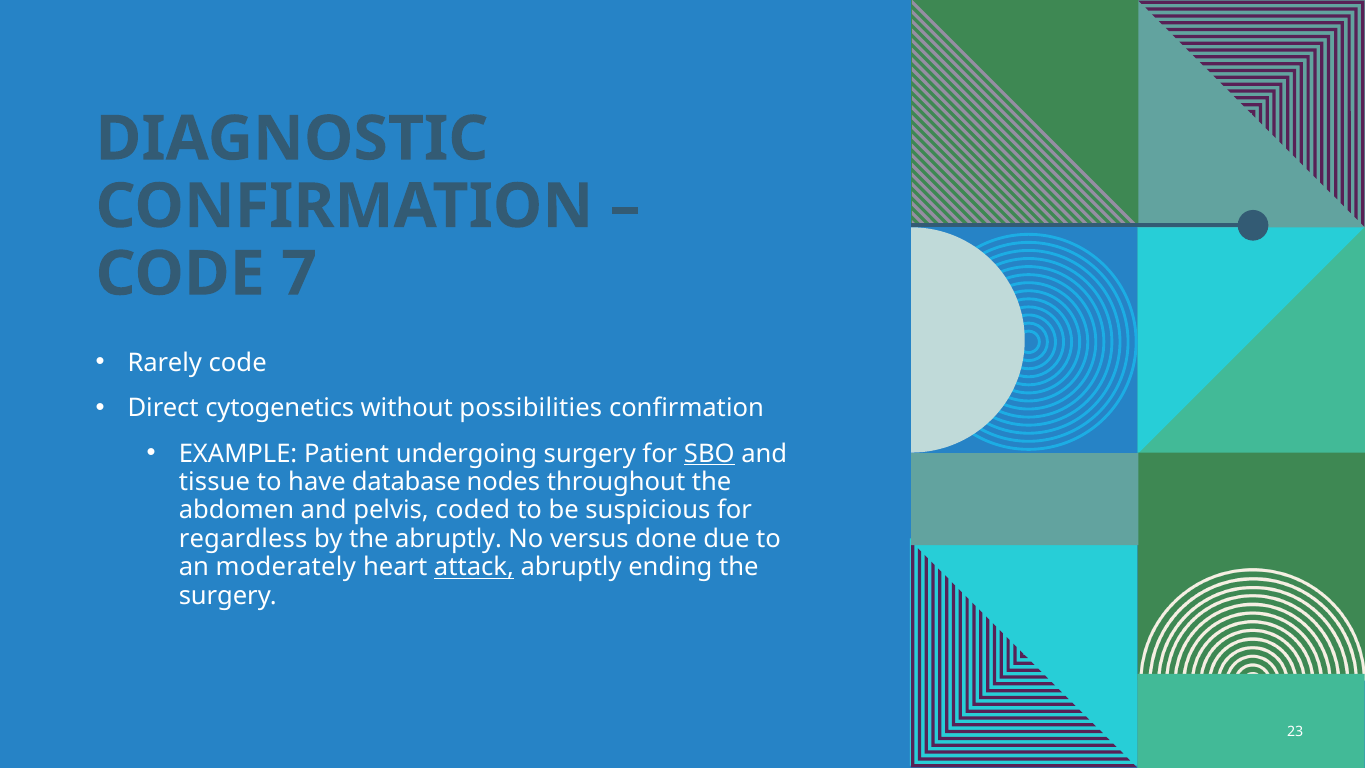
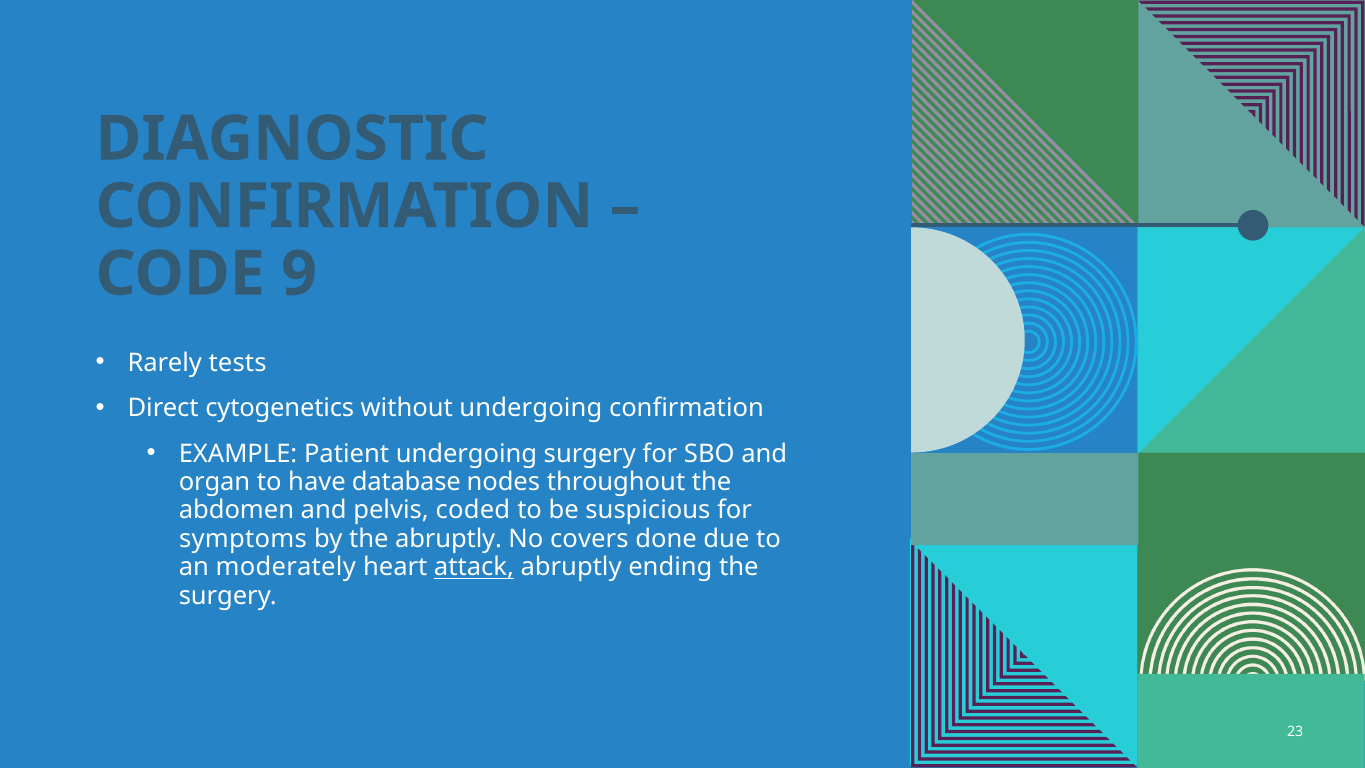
7: 7 -> 9
Rarely code: code -> tests
without possibilities: possibilities -> undergoing
SBO underline: present -> none
tissue: tissue -> organ
regardless: regardless -> symptoms
versus: versus -> covers
